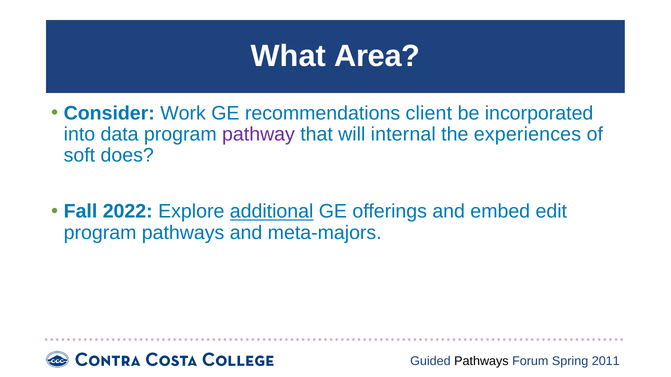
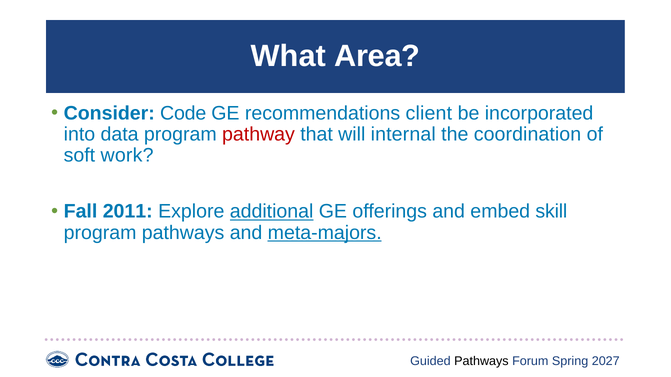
Work: Work -> Code
pathway colour: purple -> red
experiences: experiences -> coordination
does: does -> work
2022: 2022 -> 2011
edit: edit -> skill
meta-majors underline: none -> present
2011: 2011 -> 2027
